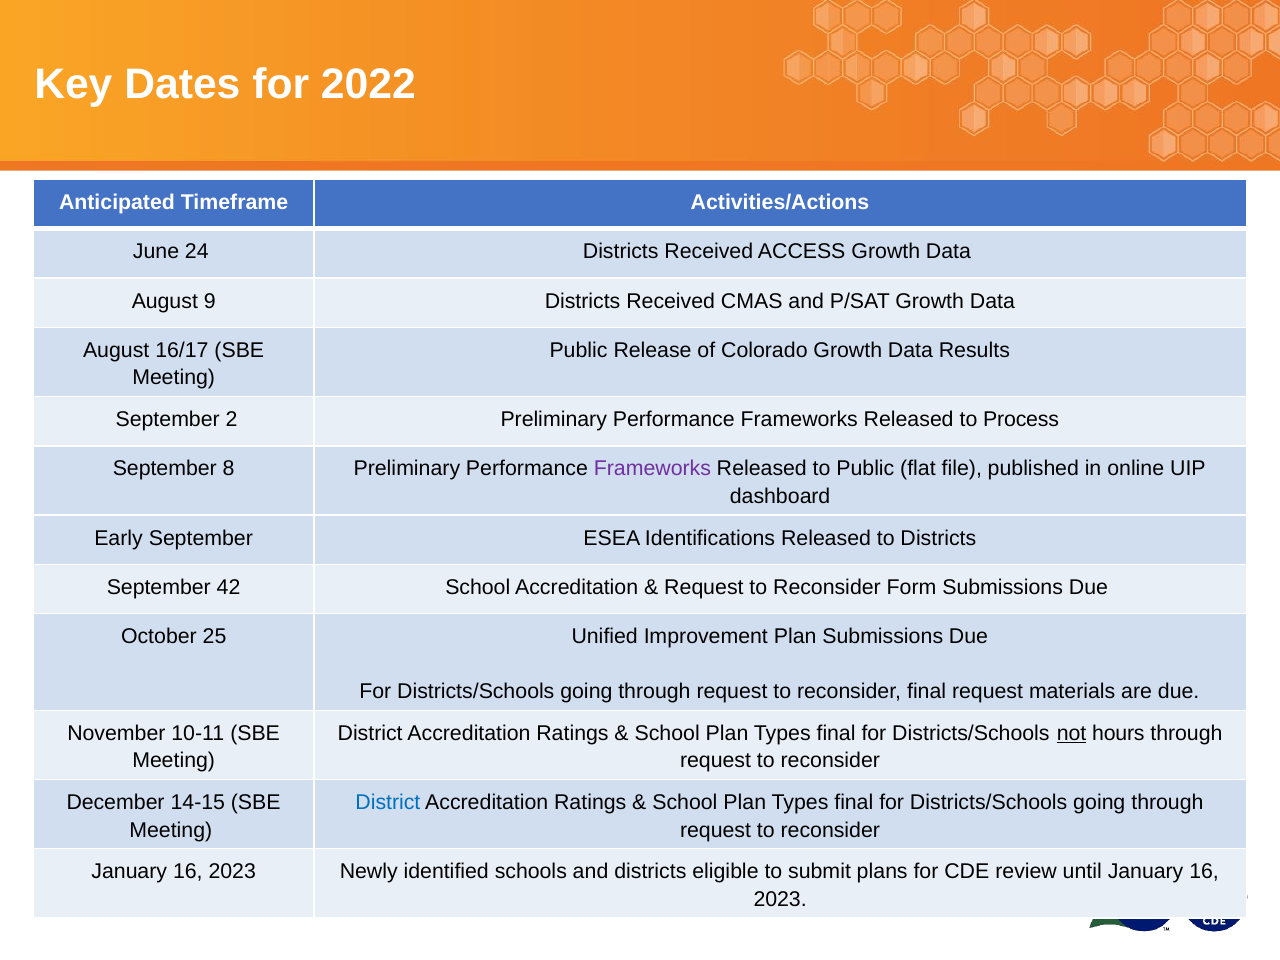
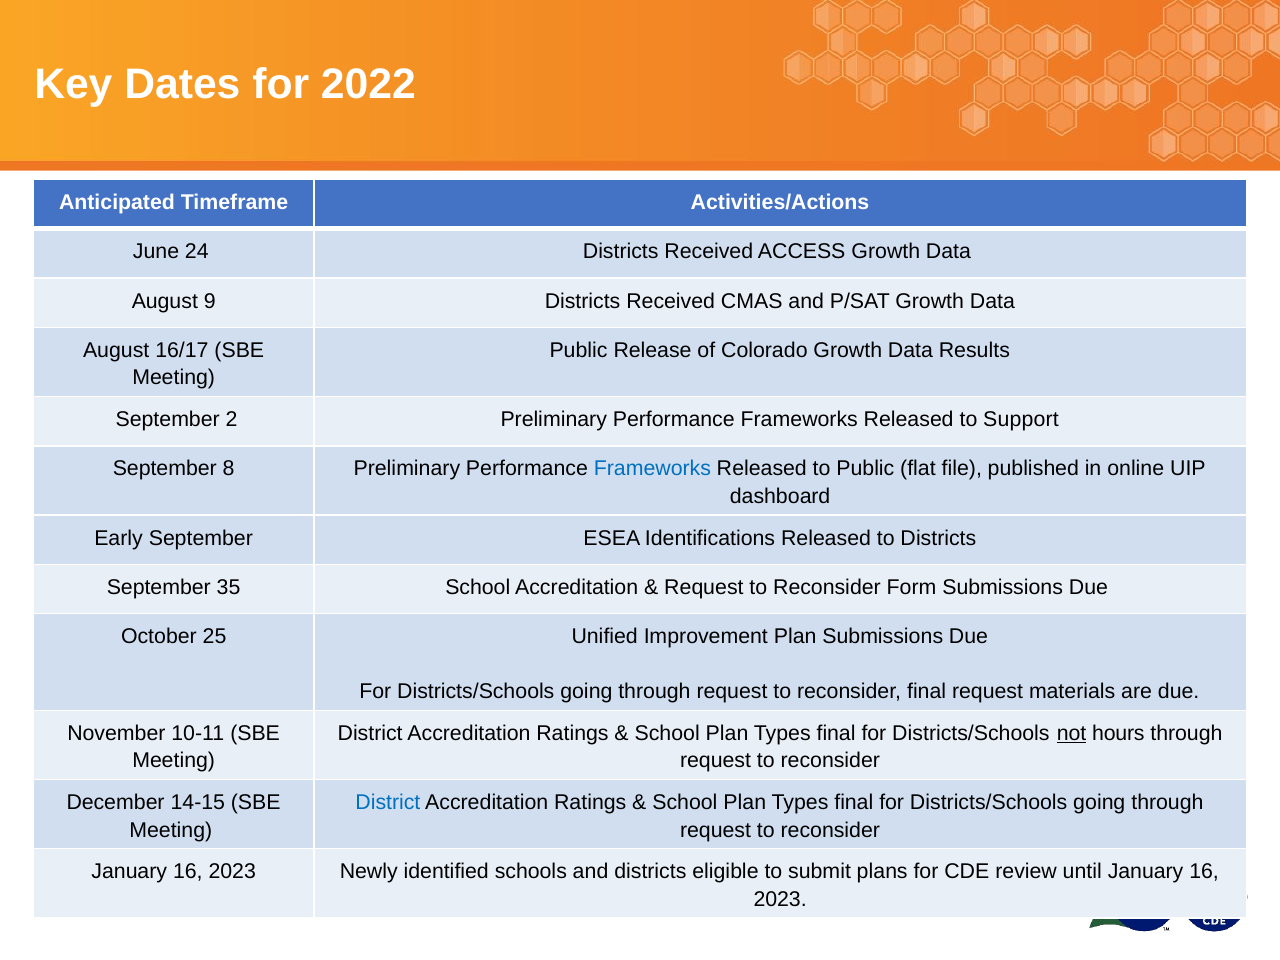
Process: Process -> Support
Frameworks at (652, 469) colour: purple -> blue
42: 42 -> 35
